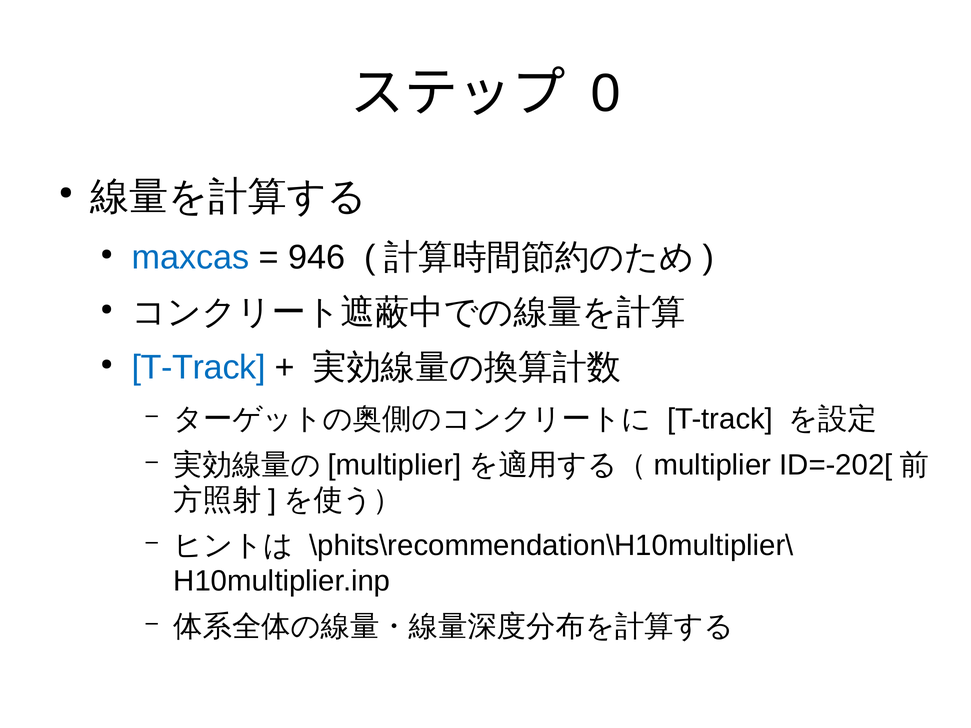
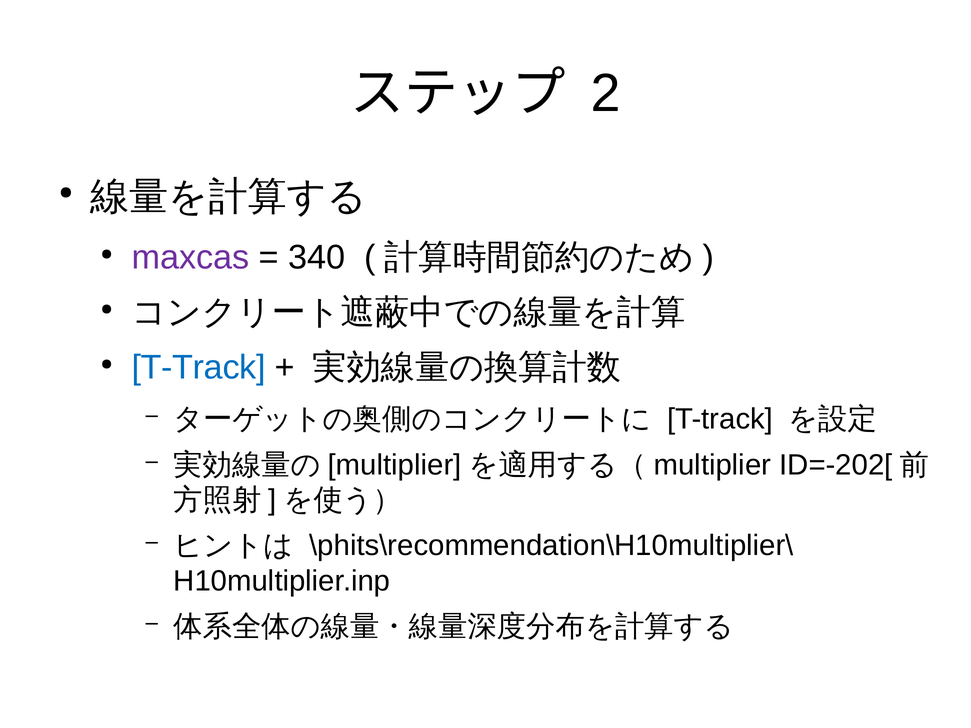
0: 0 -> 2
maxcas colour: blue -> purple
946: 946 -> 340
